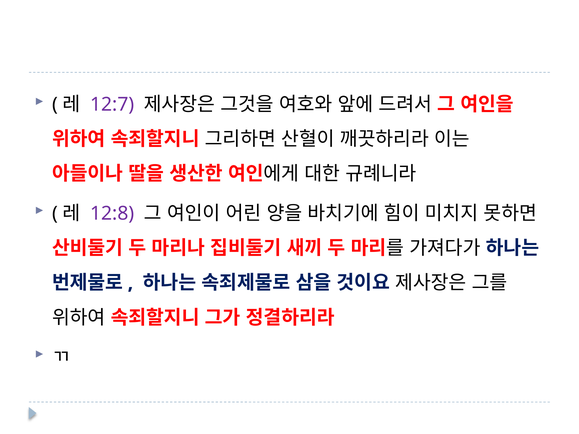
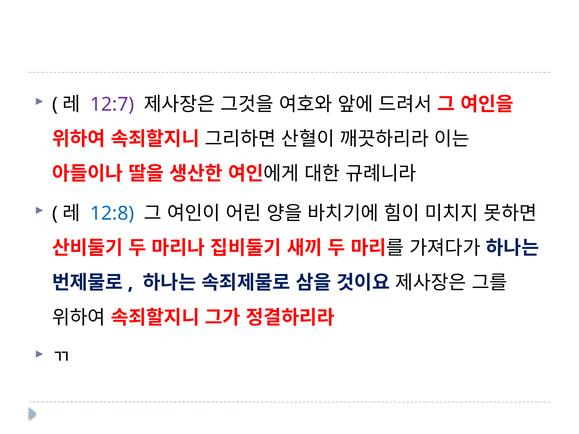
12:8 colour: purple -> blue
